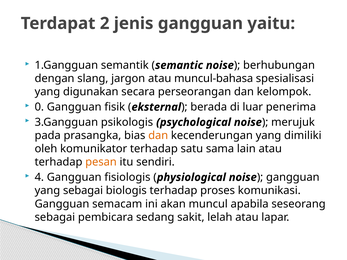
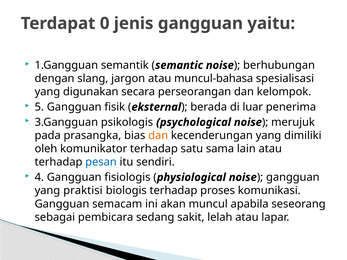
2: 2 -> 0
0: 0 -> 5
pesan colour: orange -> blue
yang sebagai: sebagai -> praktisi
